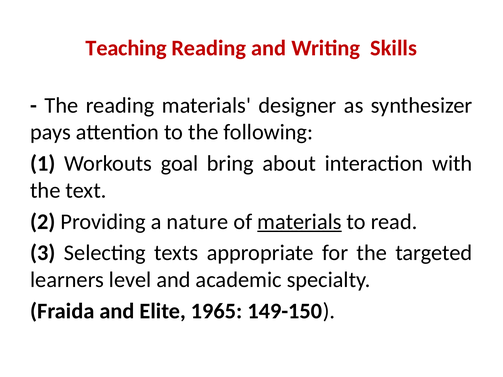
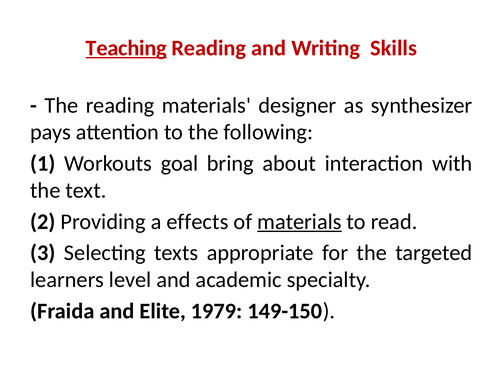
Teaching underline: none -> present
nature: nature -> effects
1965: 1965 -> 1979
